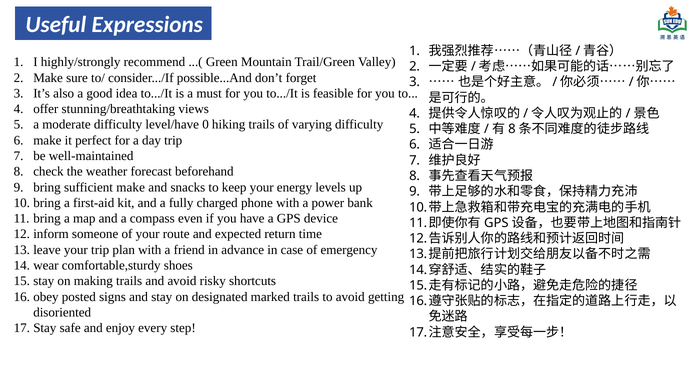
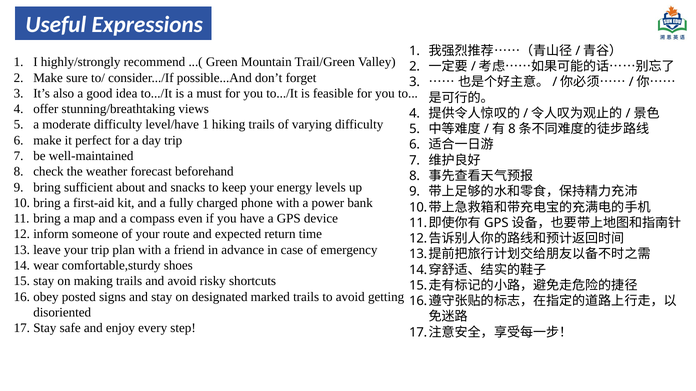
level/have 0: 0 -> 1
sufficient make: make -> about
